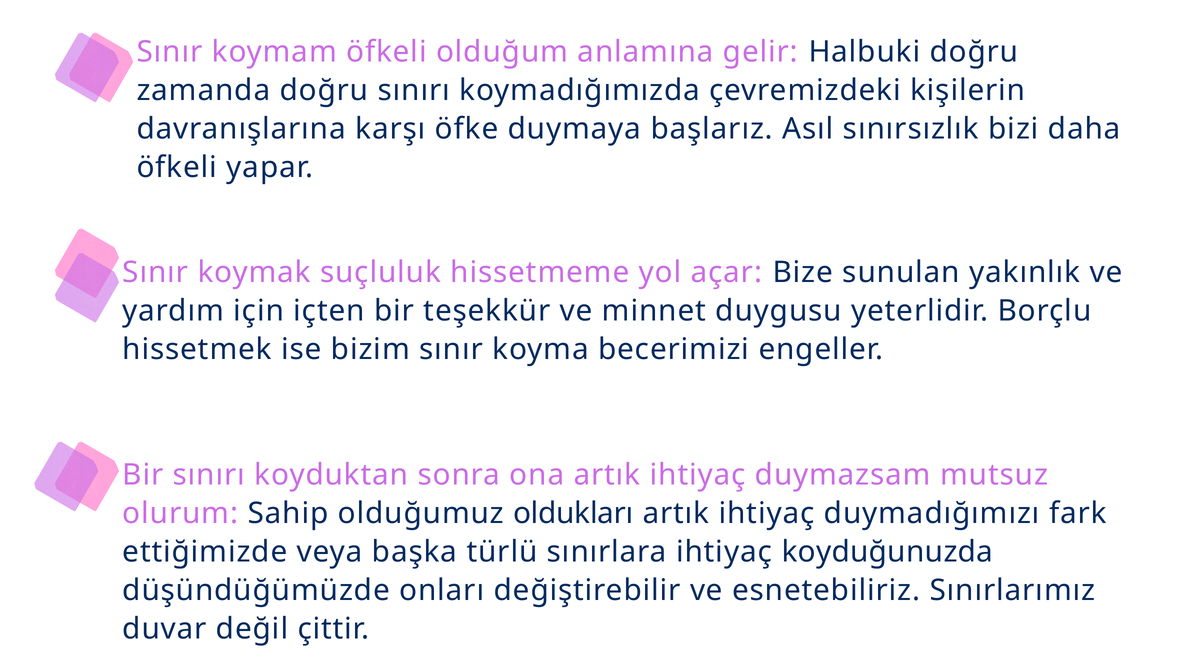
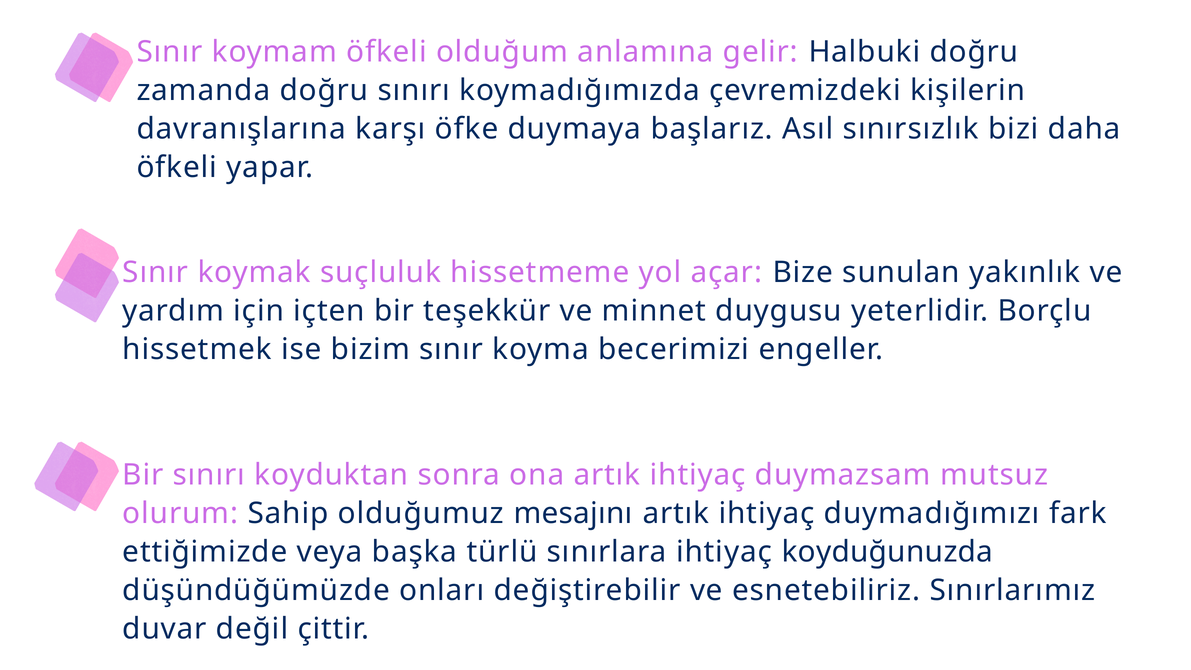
oldukları: oldukları -> mesajını
